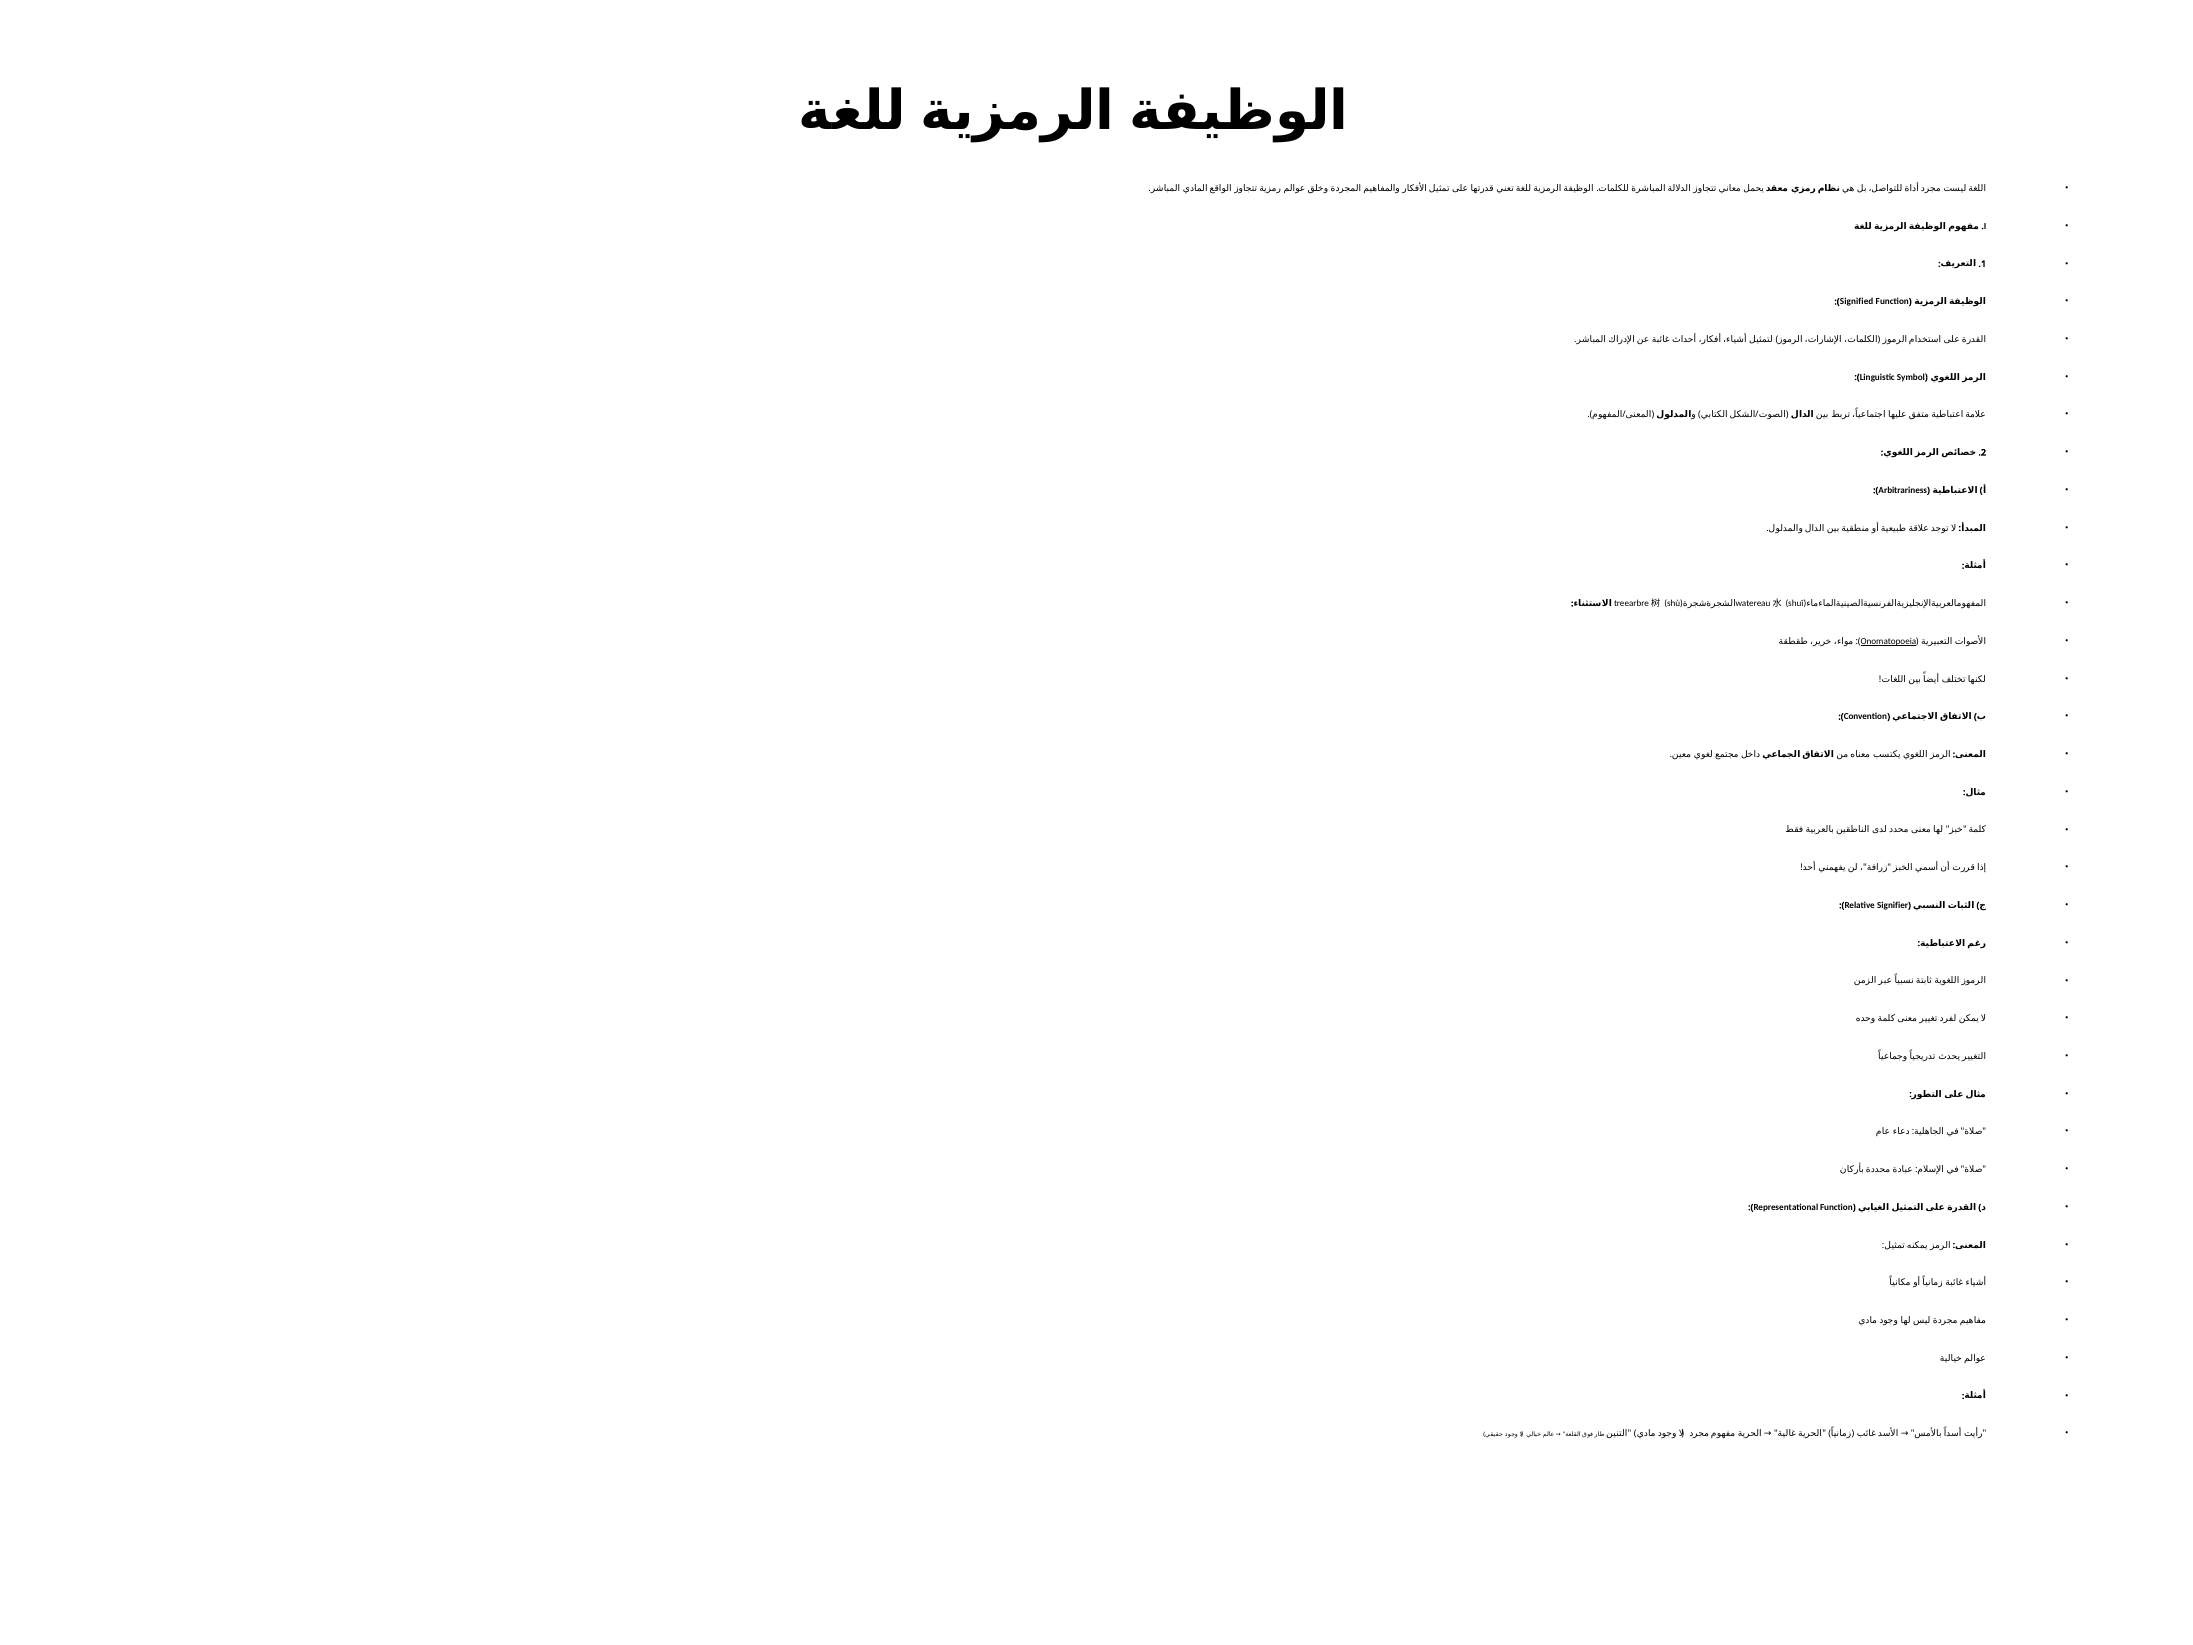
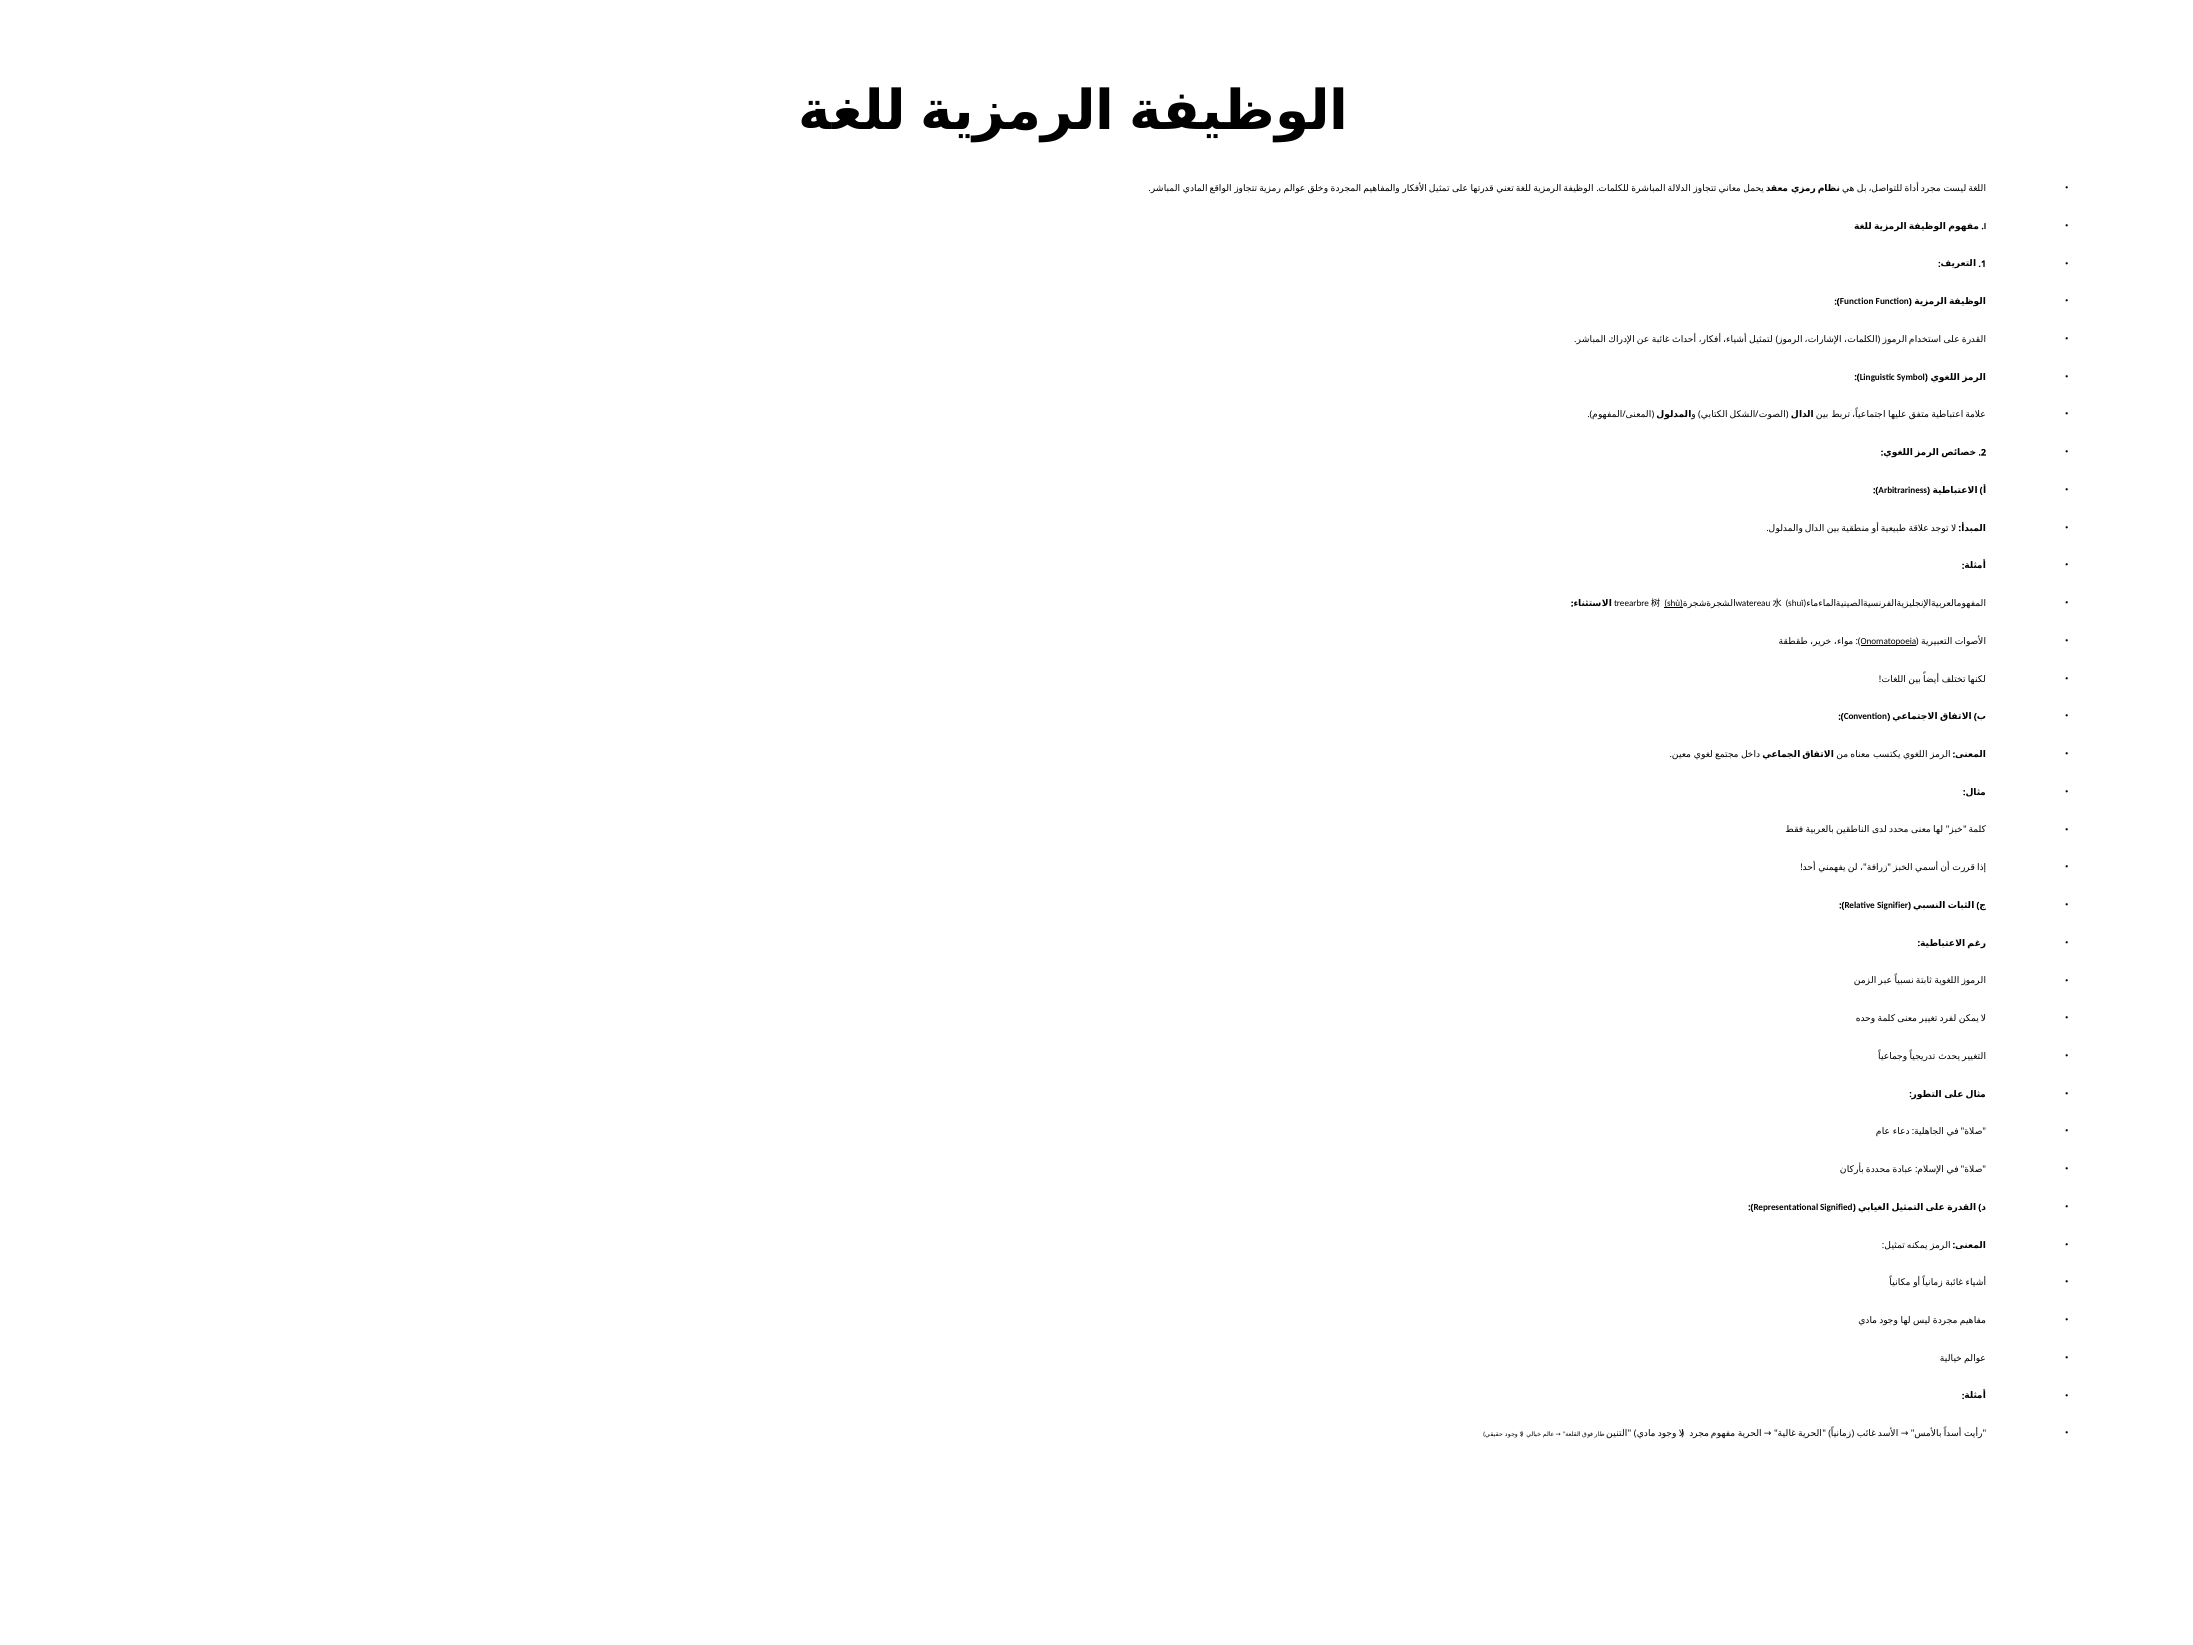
Signified at (1857, 302): Signified -> Function
shù underline: none -> present
Representational Function: Function -> Signified
